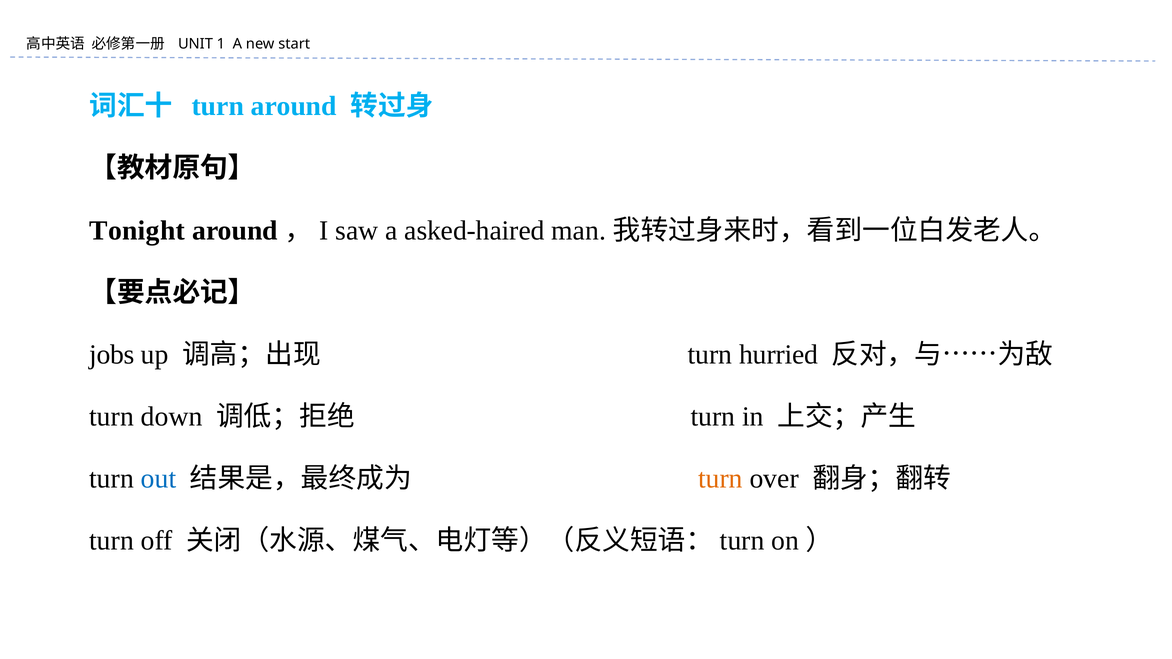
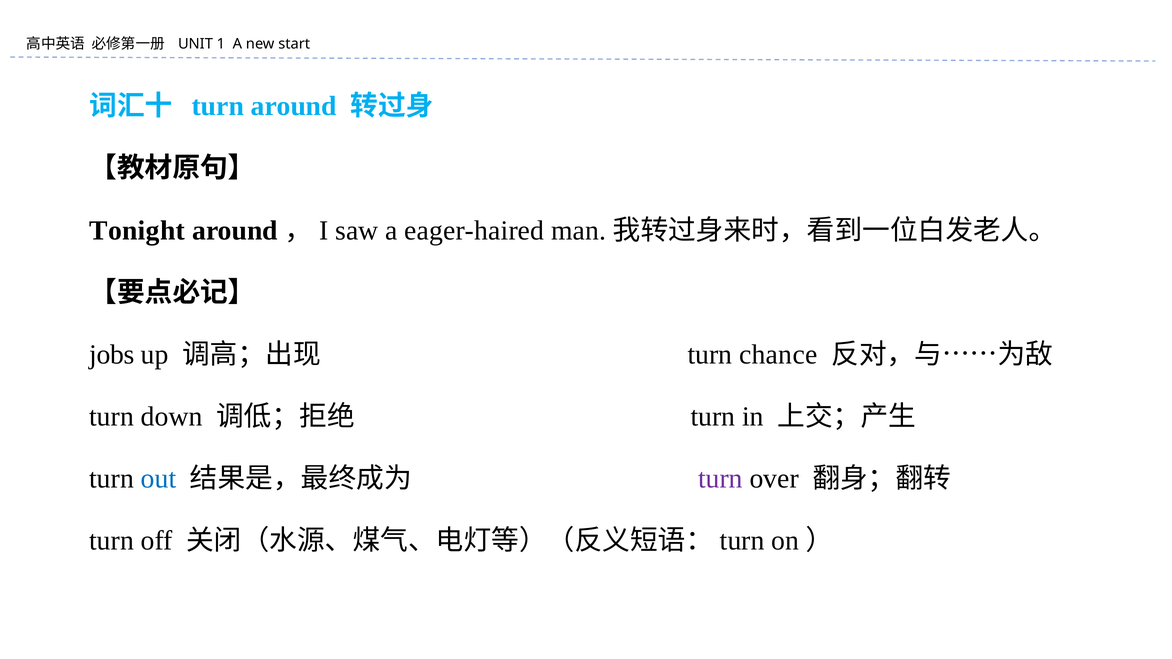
asked-haired: asked-haired -> eager-haired
hurried: hurried -> chance
turn at (720, 479) colour: orange -> purple
